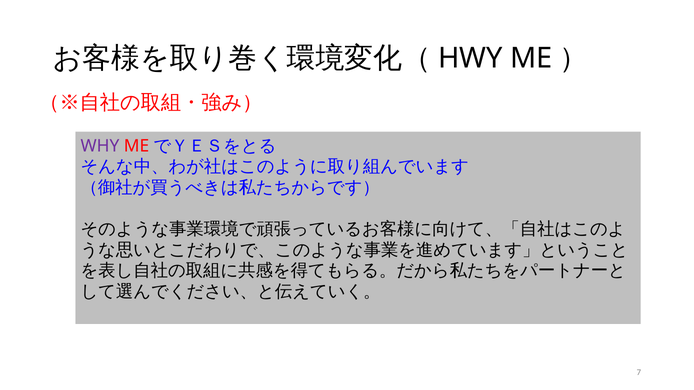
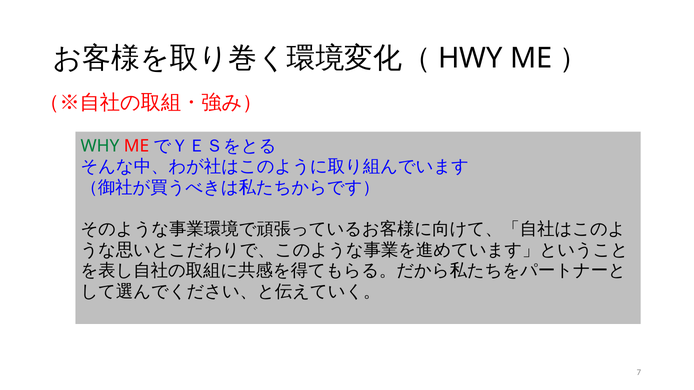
WHY colour: purple -> green
